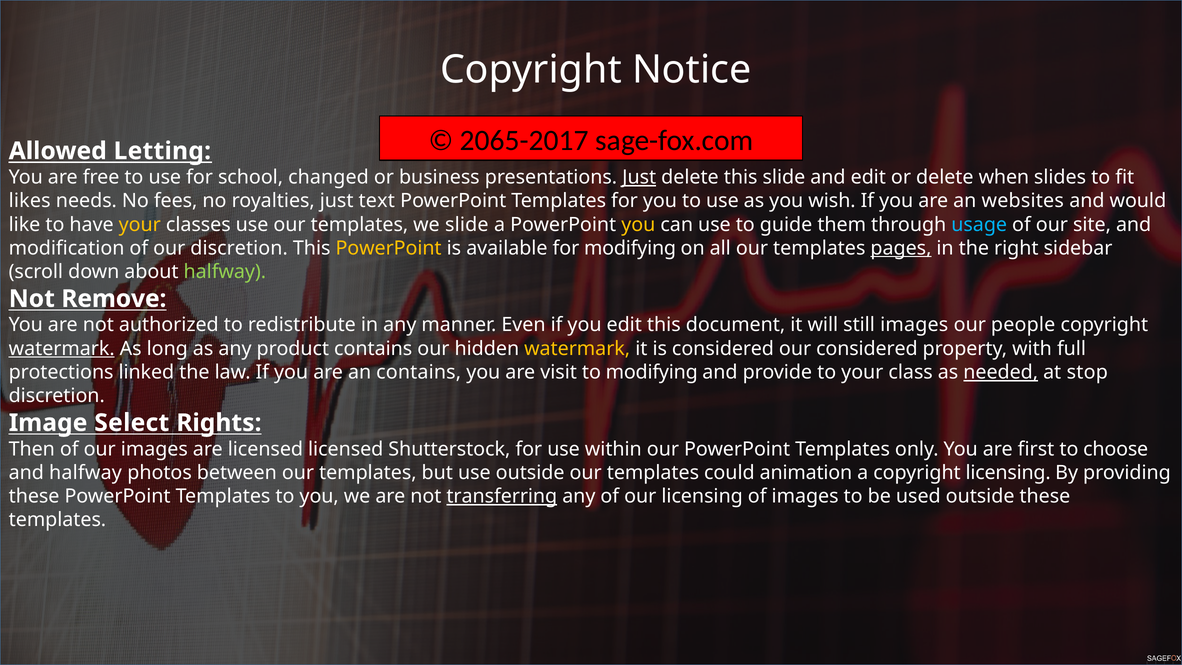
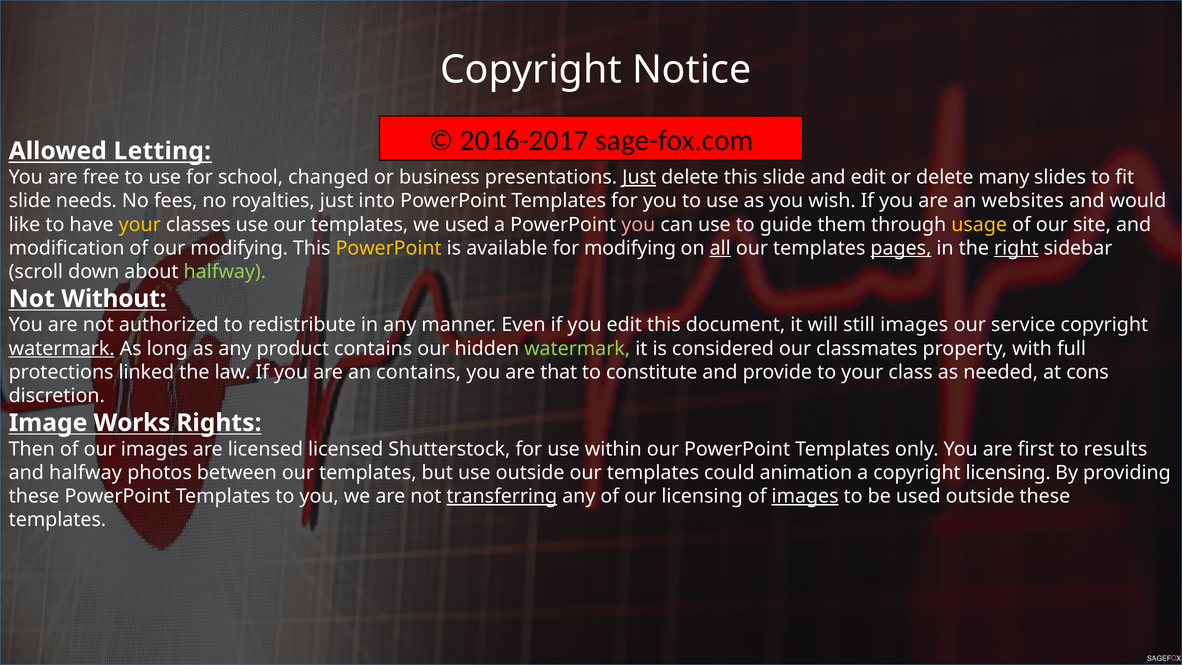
2065-2017: 2065-2017 -> 2016-2017
when: when -> many
likes at (30, 201): likes -> slide
text: text -> into
we slide: slide -> used
you at (638, 224) colour: yellow -> pink
usage colour: light blue -> yellow
our discretion: discretion -> modifying
all underline: none -> present
right underline: none -> present
Remove: Remove -> Without
people: people -> service
watermark at (577, 349) colour: yellow -> light green
our considered: considered -> classmates
visit: visit -> that
to modifying: modifying -> constitute
needed underline: present -> none
stop: stop -> cons
Select: Select -> Works
choose: choose -> results
images at (805, 496) underline: none -> present
